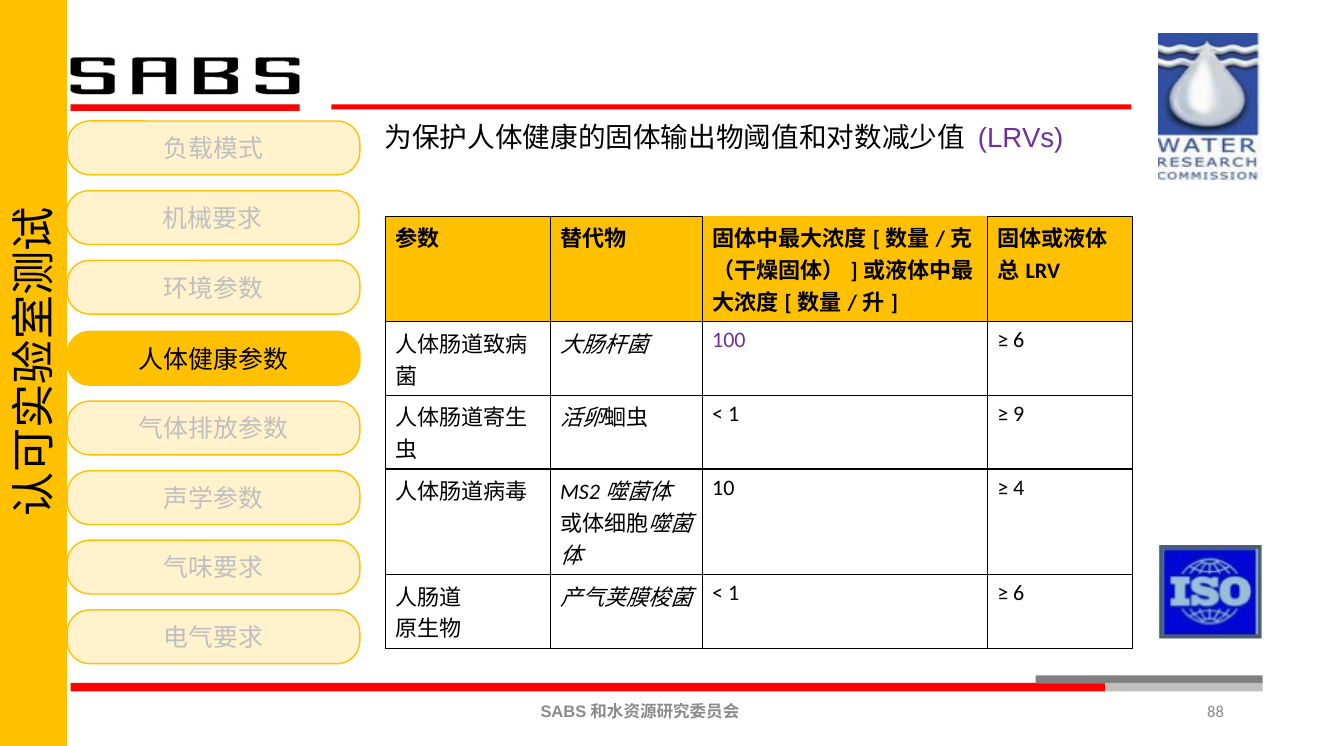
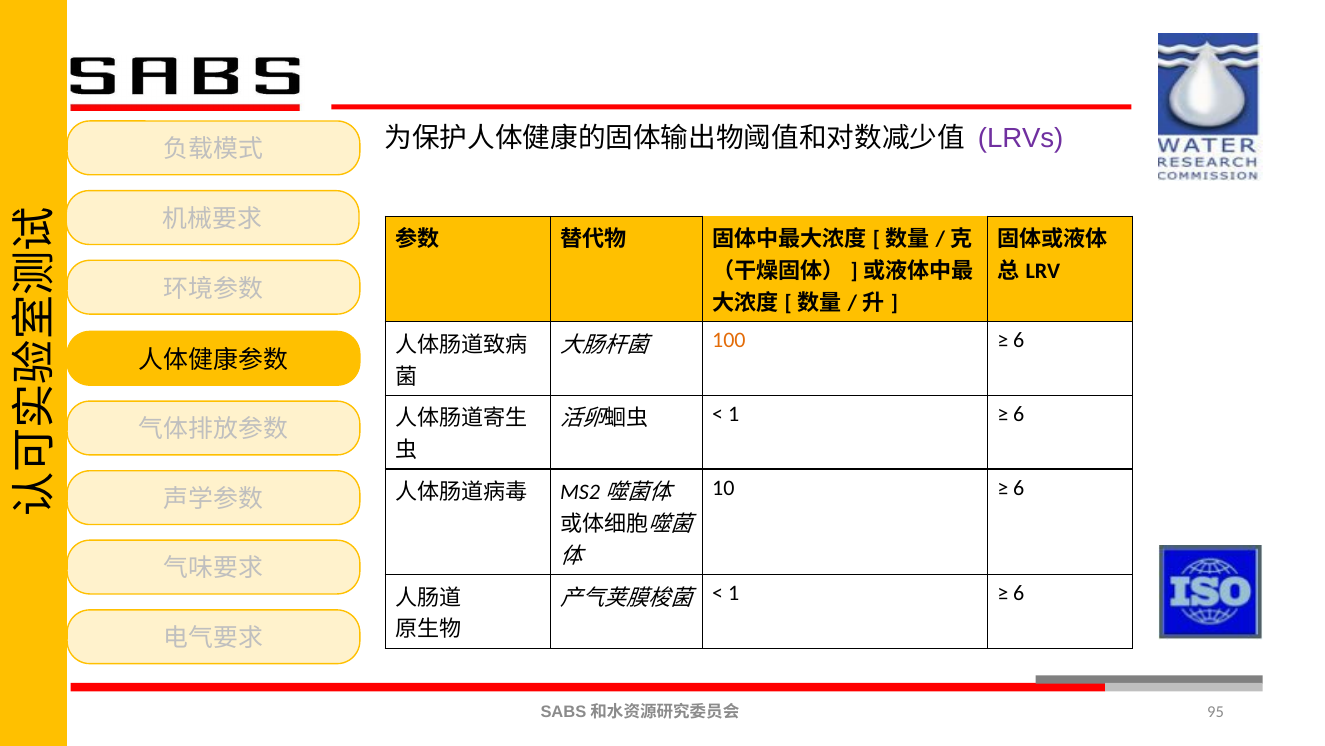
100 colour: purple -> orange
9 at (1019, 414): 9 -> 6
4 at (1019, 487): 4 -> 6
88: 88 -> 95
